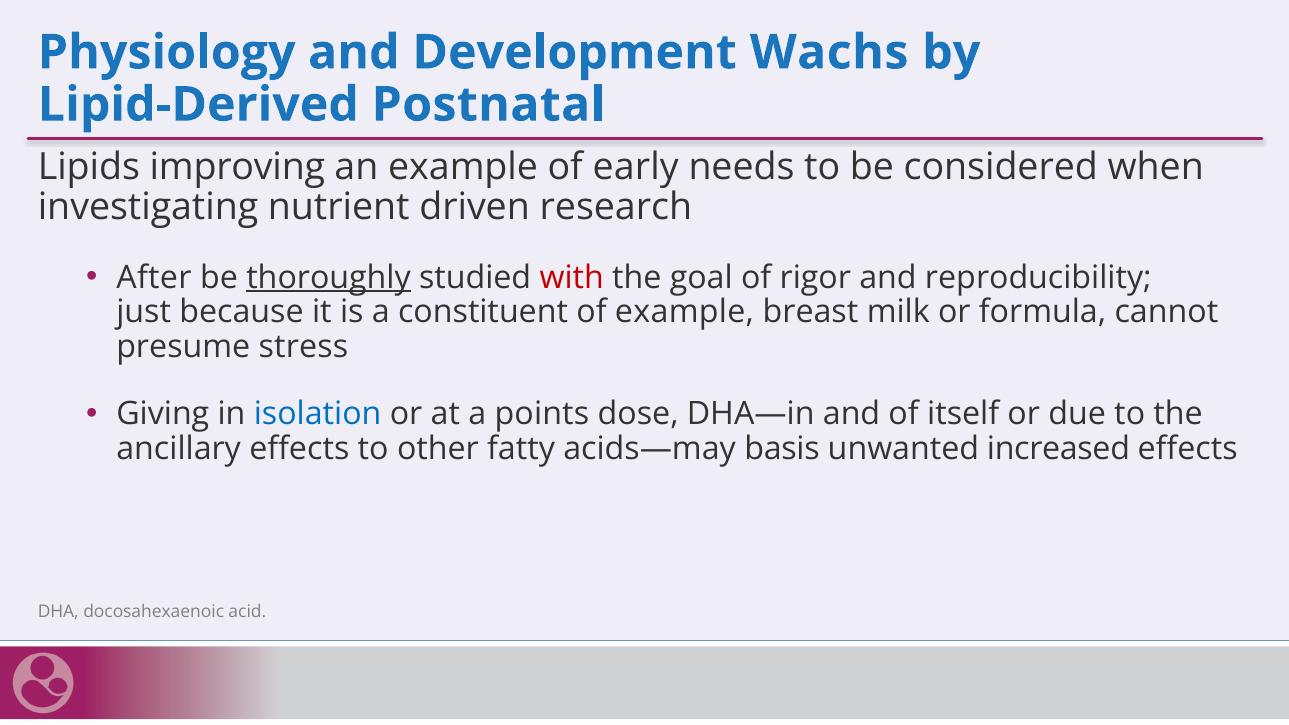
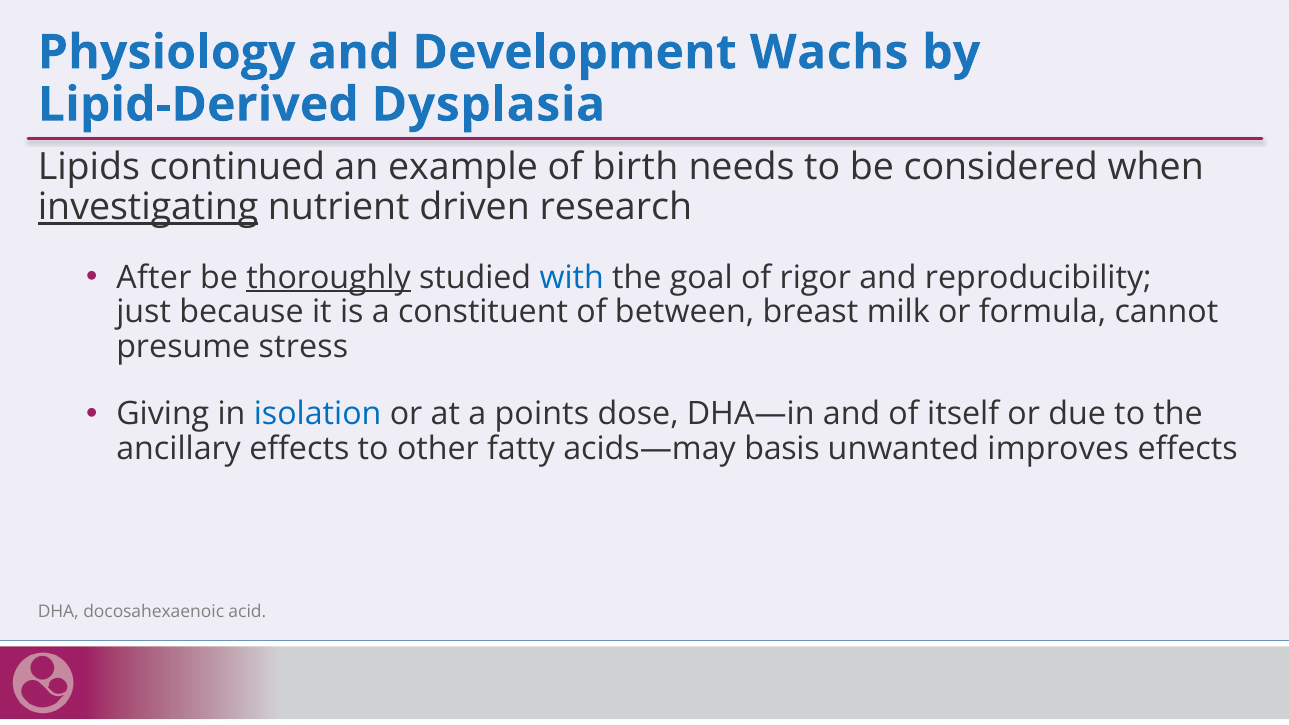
Postnatal: Postnatal -> Dysplasia
improving: improving -> continued
early: early -> birth
investigating underline: none -> present
with colour: red -> blue
of example: example -> between
increased: increased -> improves
